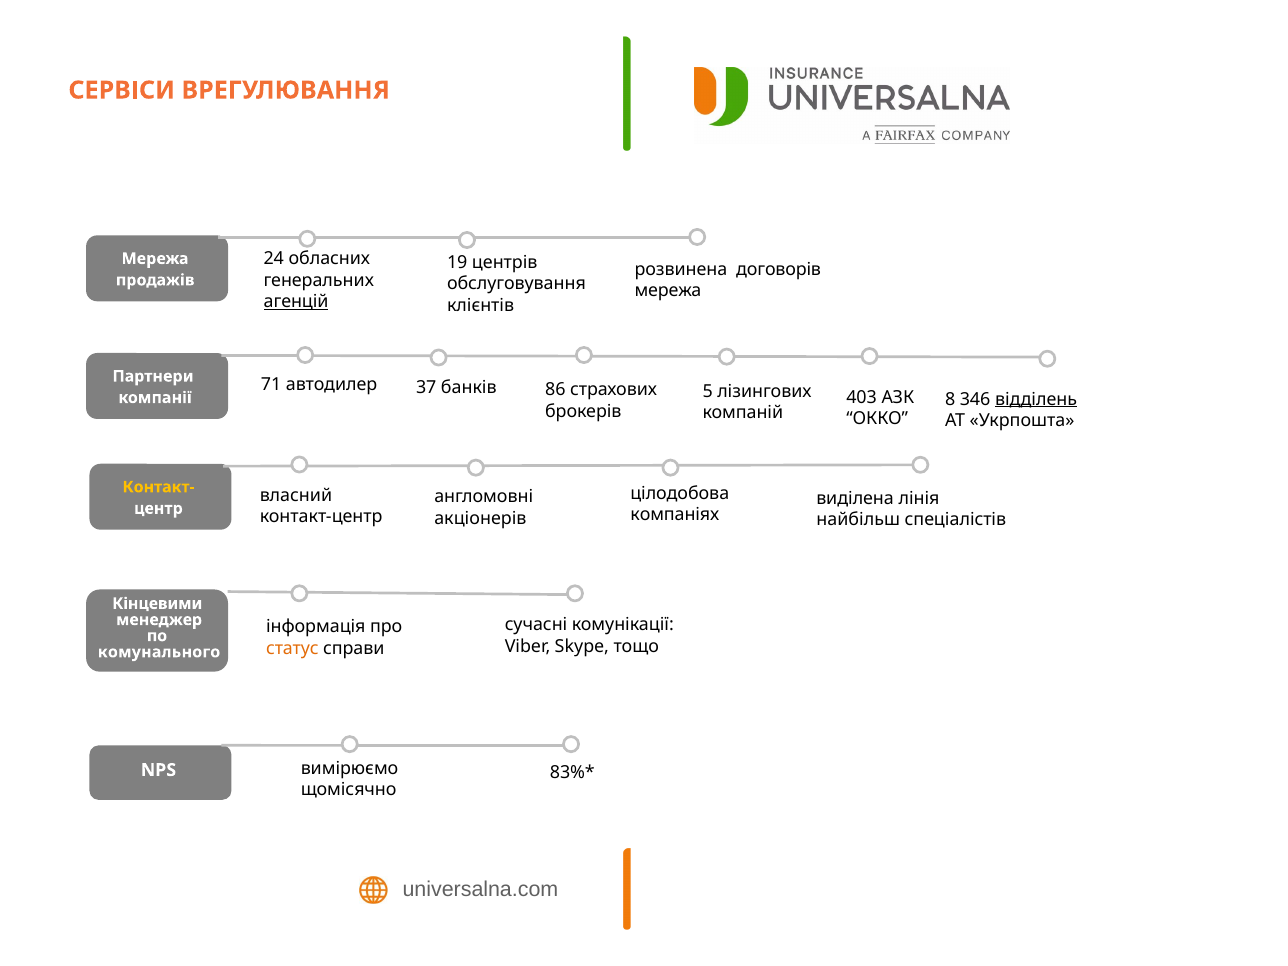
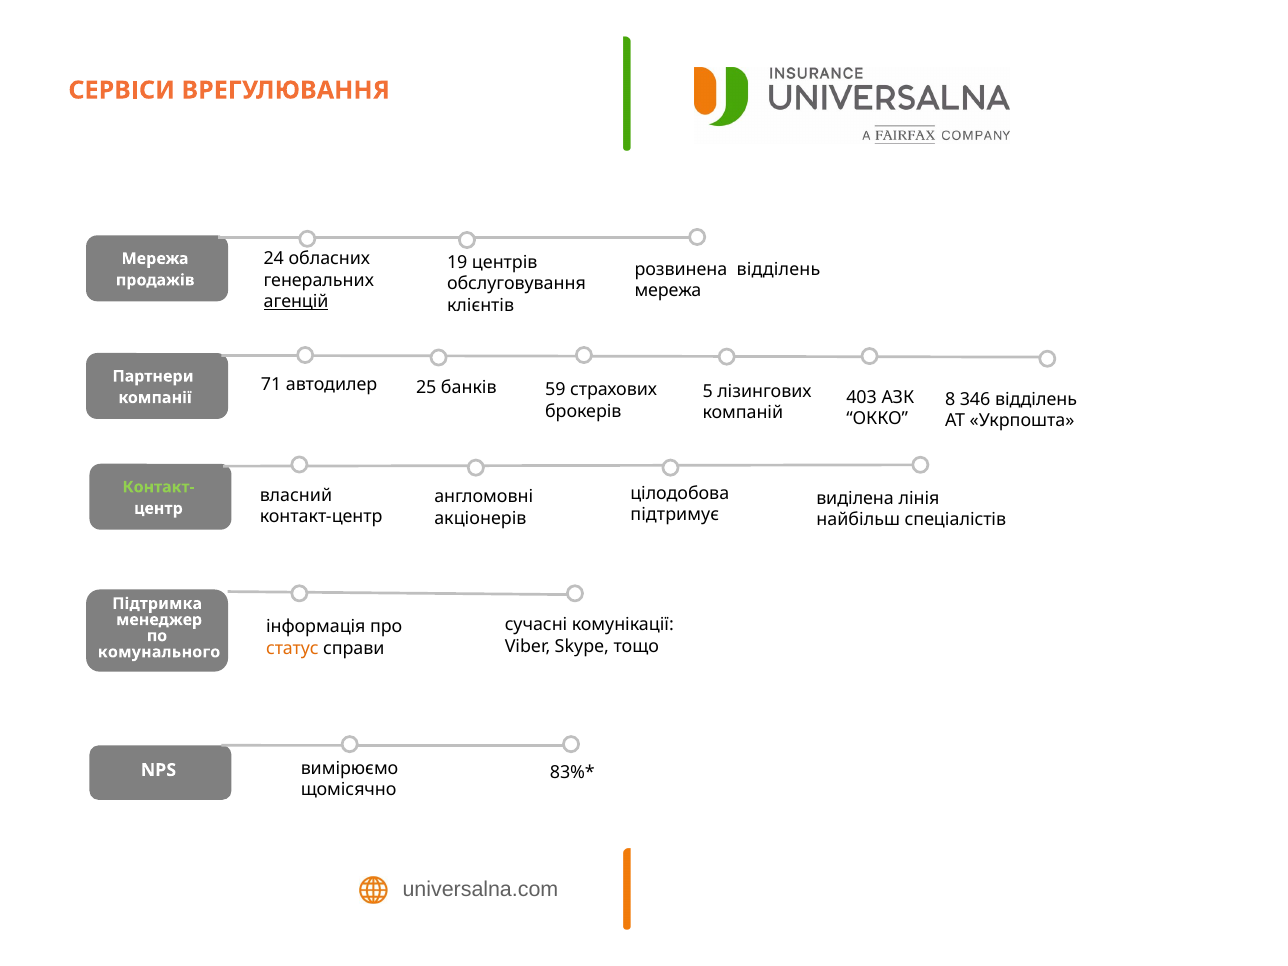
розвинена договорів: договорів -> відділень
37: 37 -> 25
86: 86 -> 59
відділень at (1036, 399) underline: present -> none
Контакт- colour: yellow -> light green
компаніях: компаніях -> підтримує
Кінцевими: Кінцевими -> Підтримка
